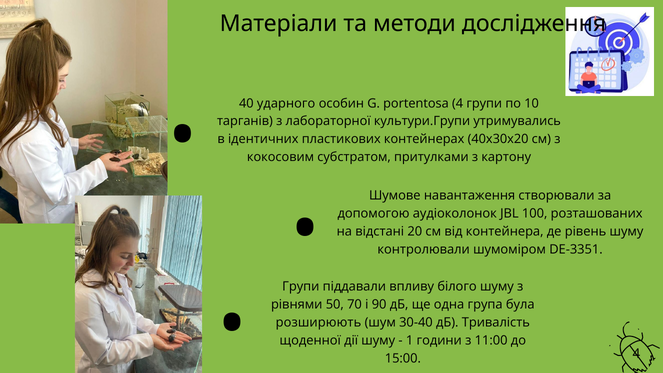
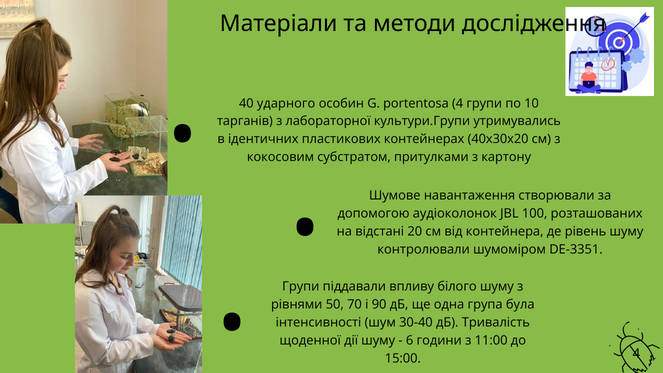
розширюють: розширюють -> інтенсивності
1: 1 -> 6
